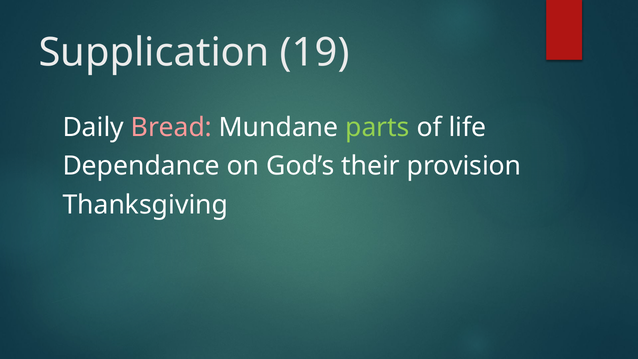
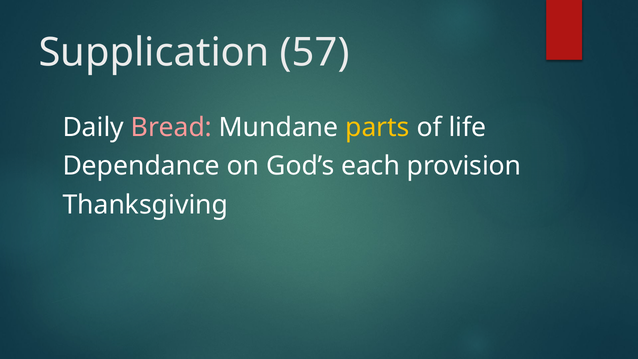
19: 19 -> 57
parts colour: light green -> yellow
their: their -> each
